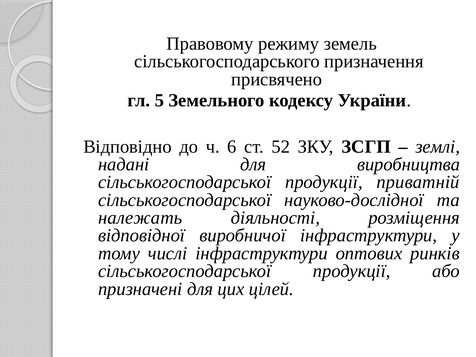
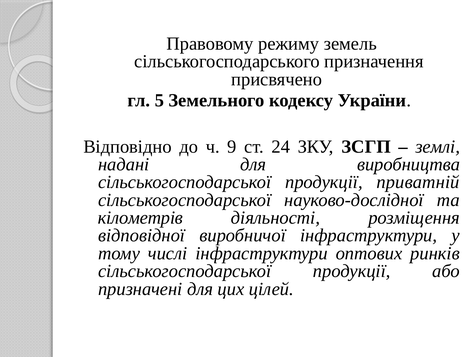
6: 6 -> 9
52: 52 -> 24
належать: належать -> кілометрів
